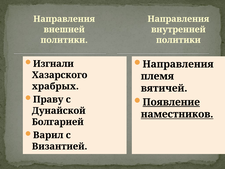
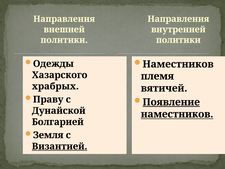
Изгнали: Изгнали -> Одежды
Направления at (178, 64): Направления -> Наместников
Варил: Варил -> Земля
Византией underline: none -> present
